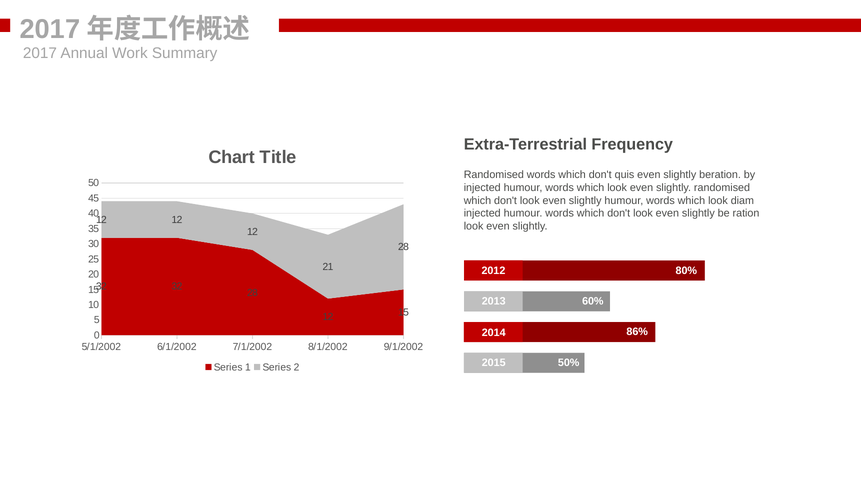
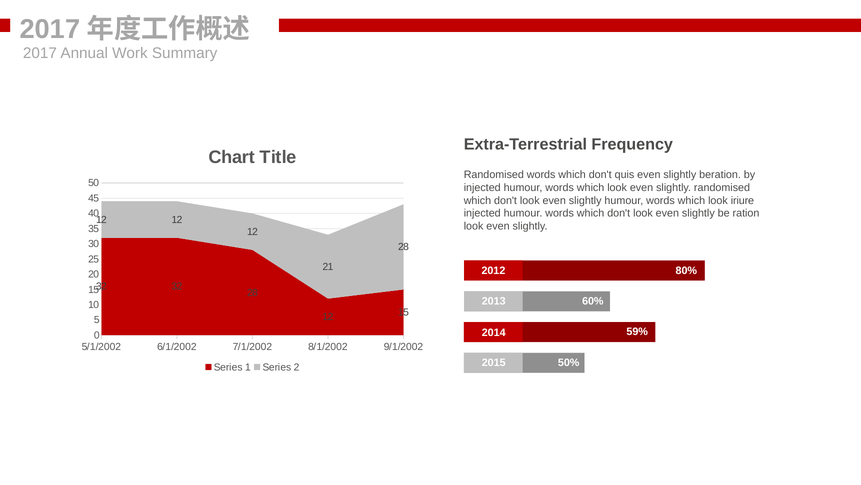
diam: diam -> iriure
86%: 86% -> 59%
